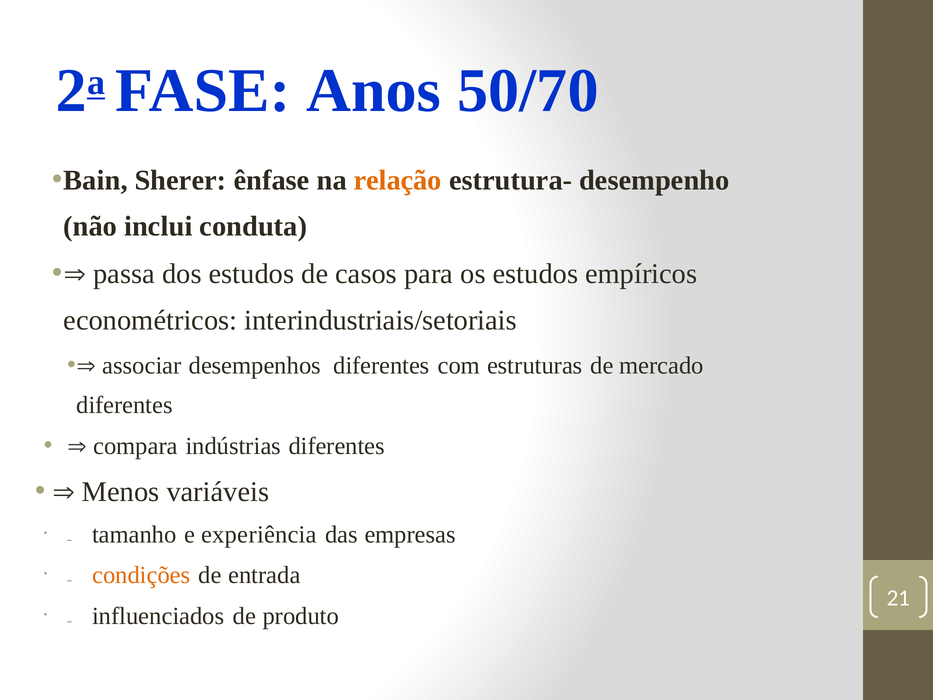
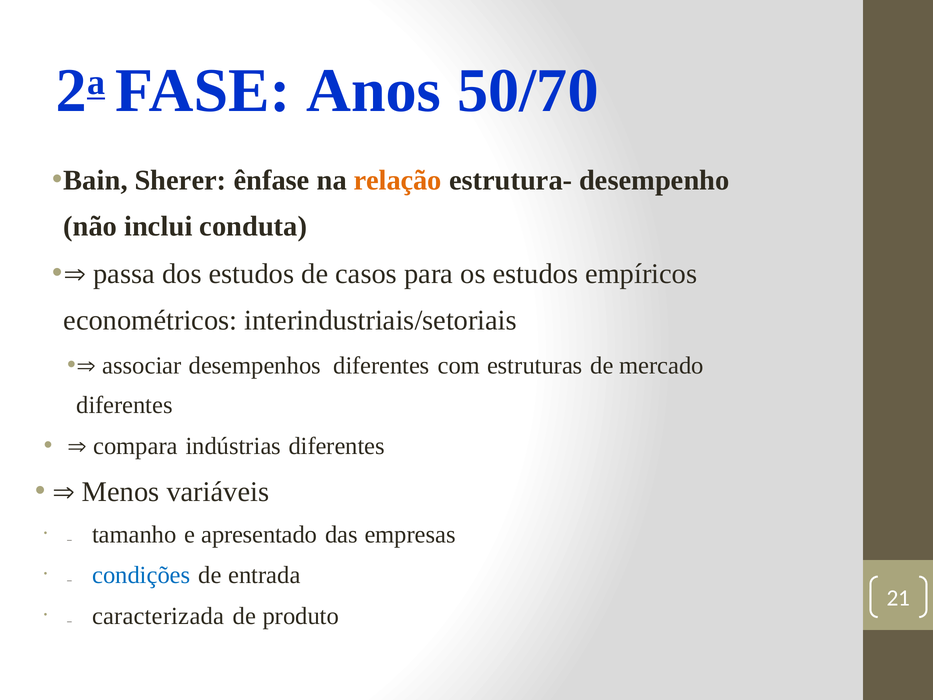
experiência: experiência -> apresentado
condições colour: orange -> blue
influenciados: influenciados -> caracterizada
